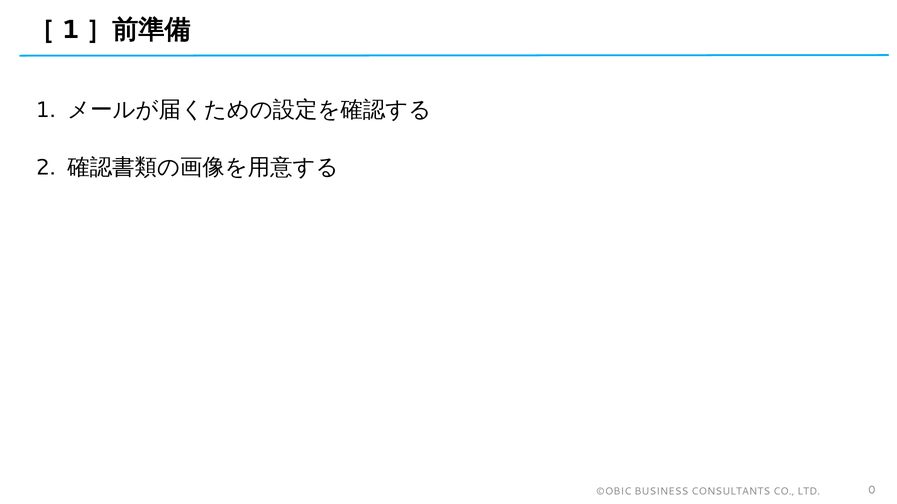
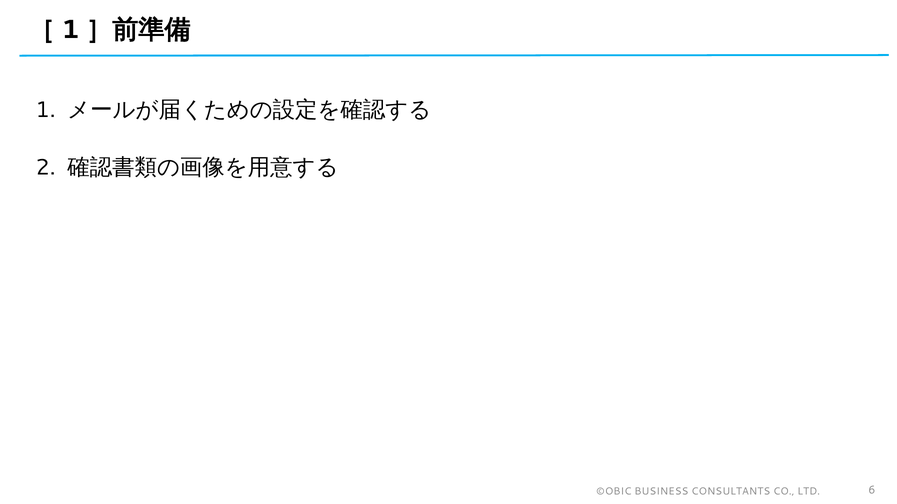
0: 0 -> 6
